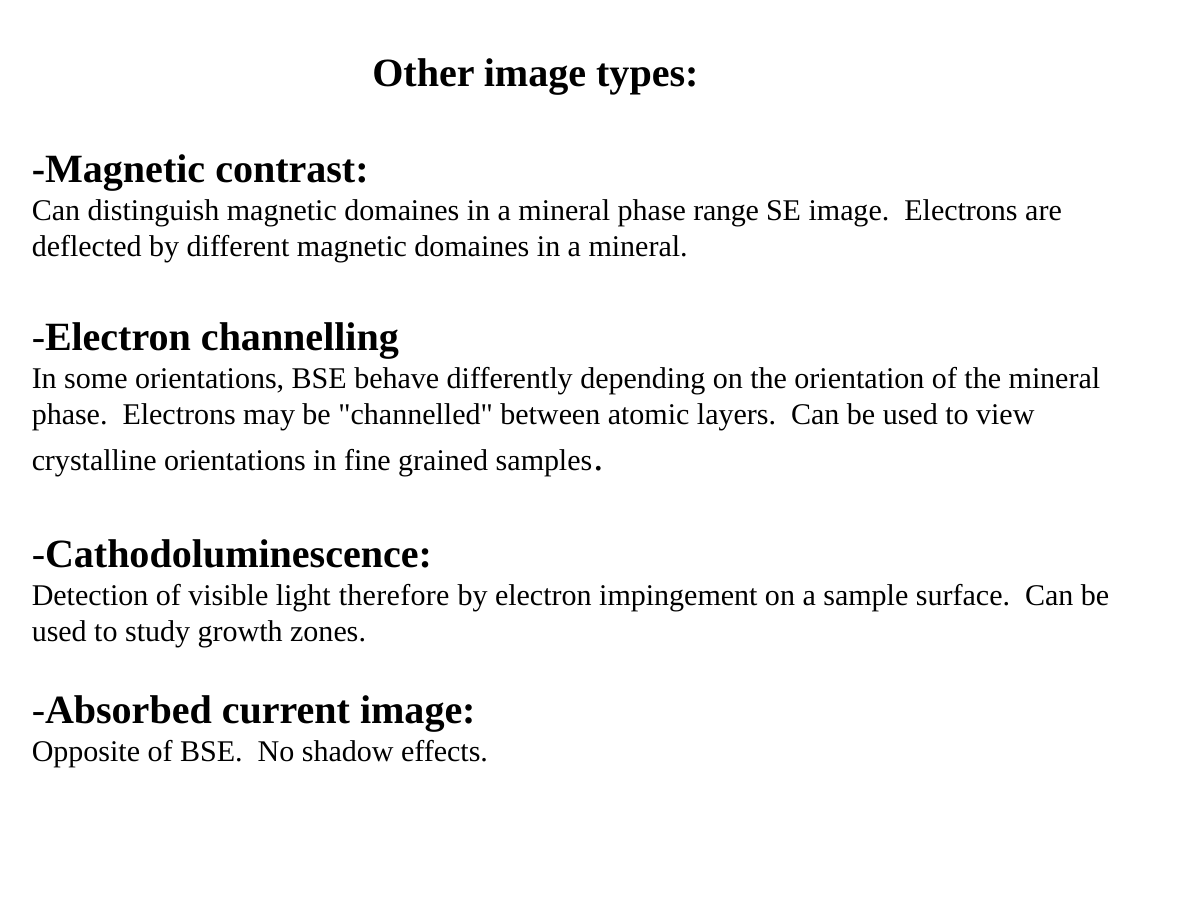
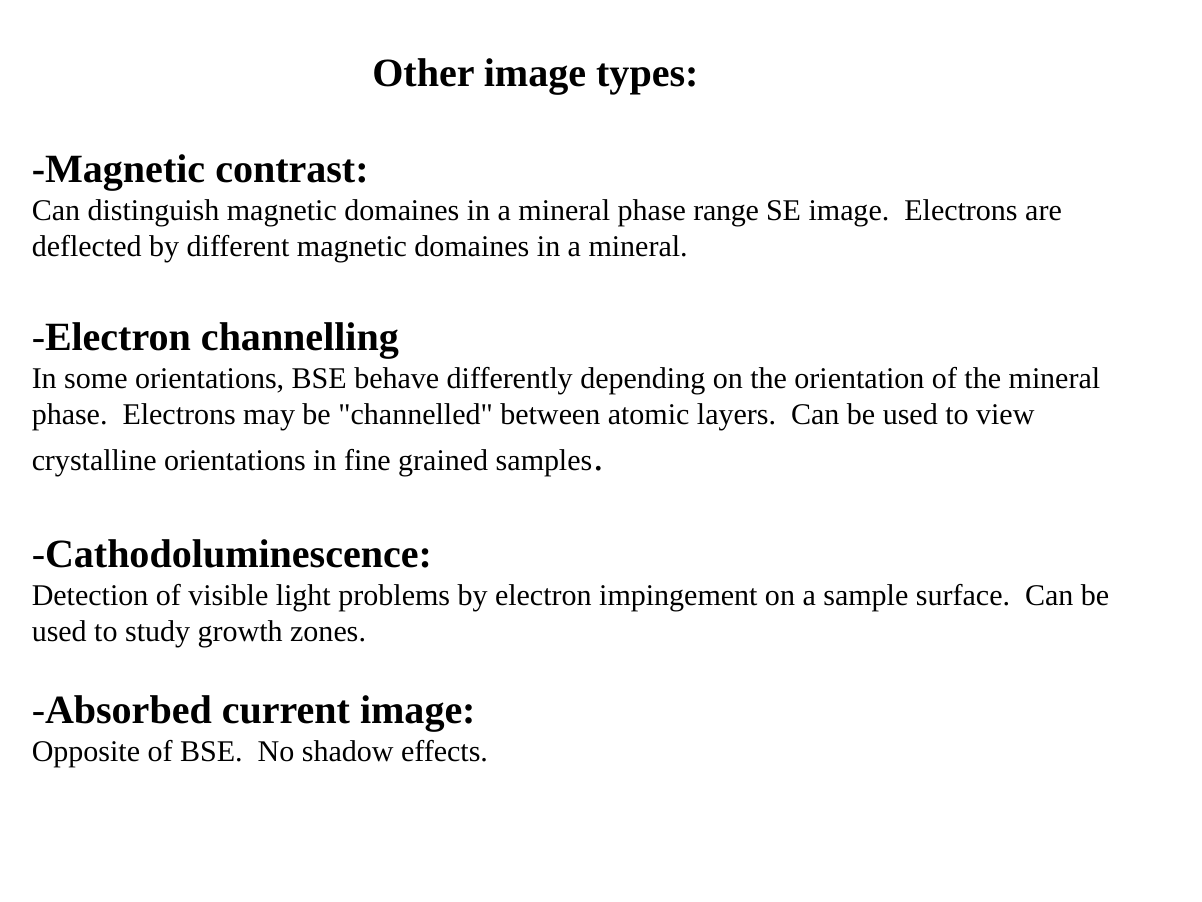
therefore: therefore -> problems
